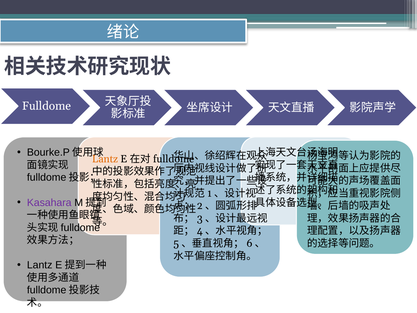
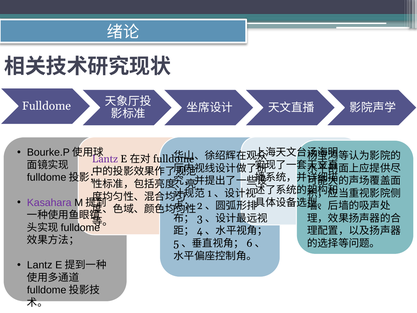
Lantz at (105, 159) colour: orange -> purple
